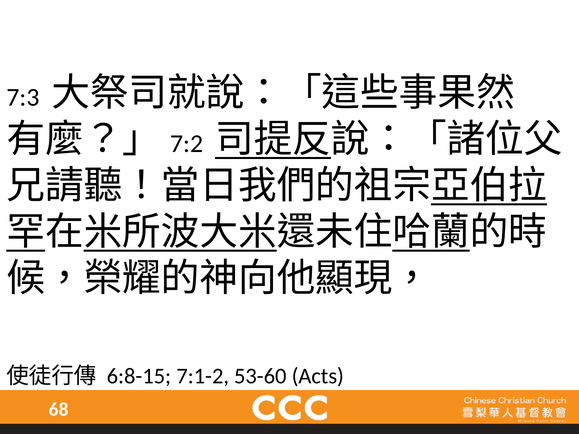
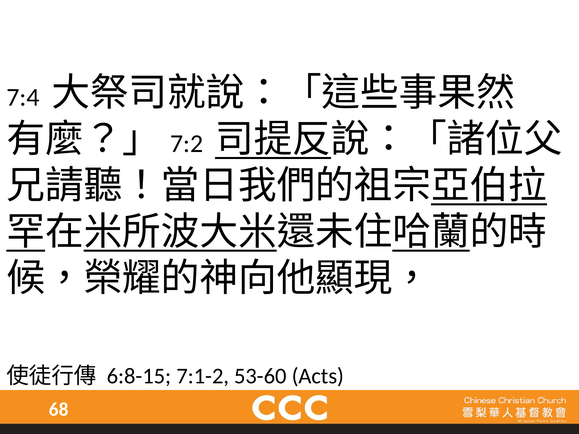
7:3: 7:3 -> 7:4
